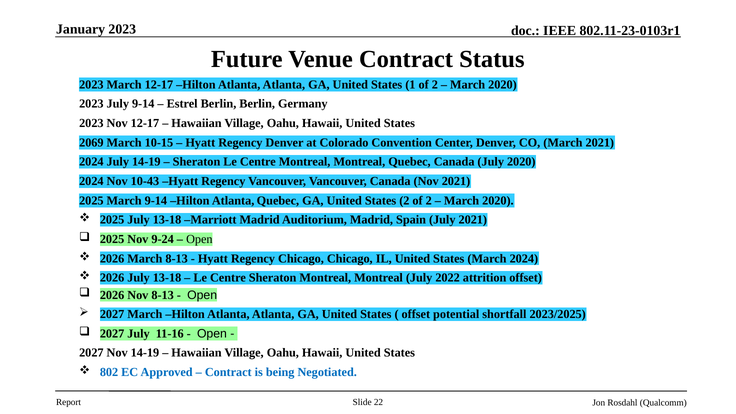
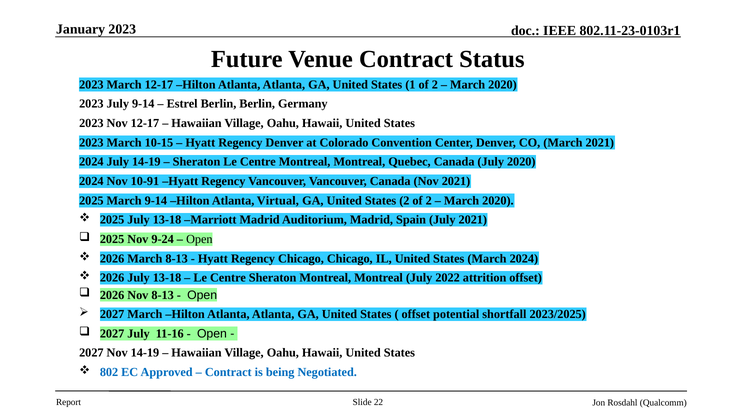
2069 at (91, 143): 2069 -> 2023
10-43: 10-43 -> 10-91
Atlanta Quebec: Quebec -> Virtual
